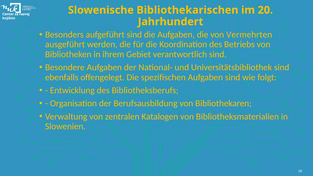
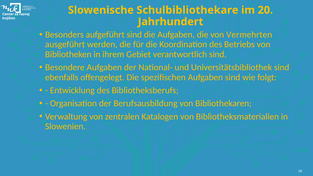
Bibliothekarischen: Bibliothekarischen -> Schulbibliothekare
